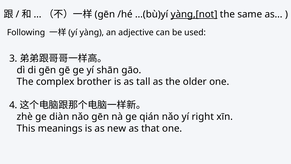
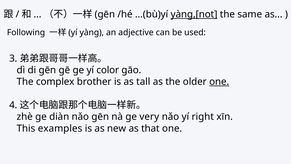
shān: shān -> color
one at (219, 82) underline: none -> present
qián: qián -> very
meanings: meanings -> examples
